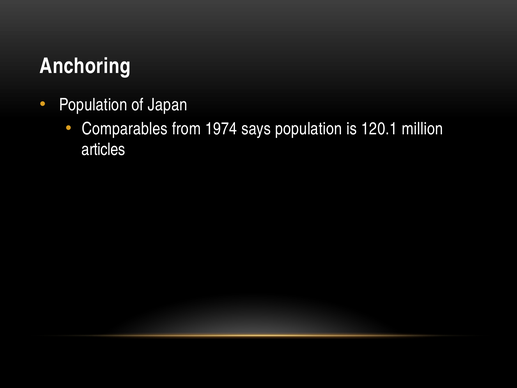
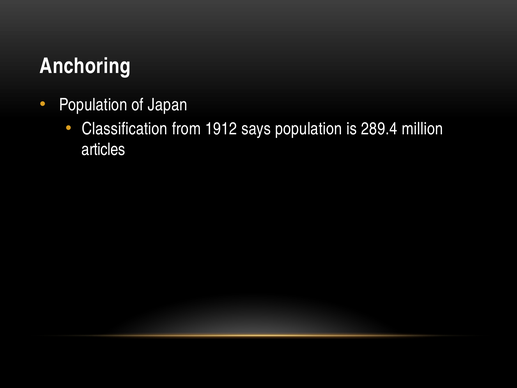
Comparables: Comparables -> Classification
1974: 1974 -> 1912
120.1: 120.1 -> 289.4
